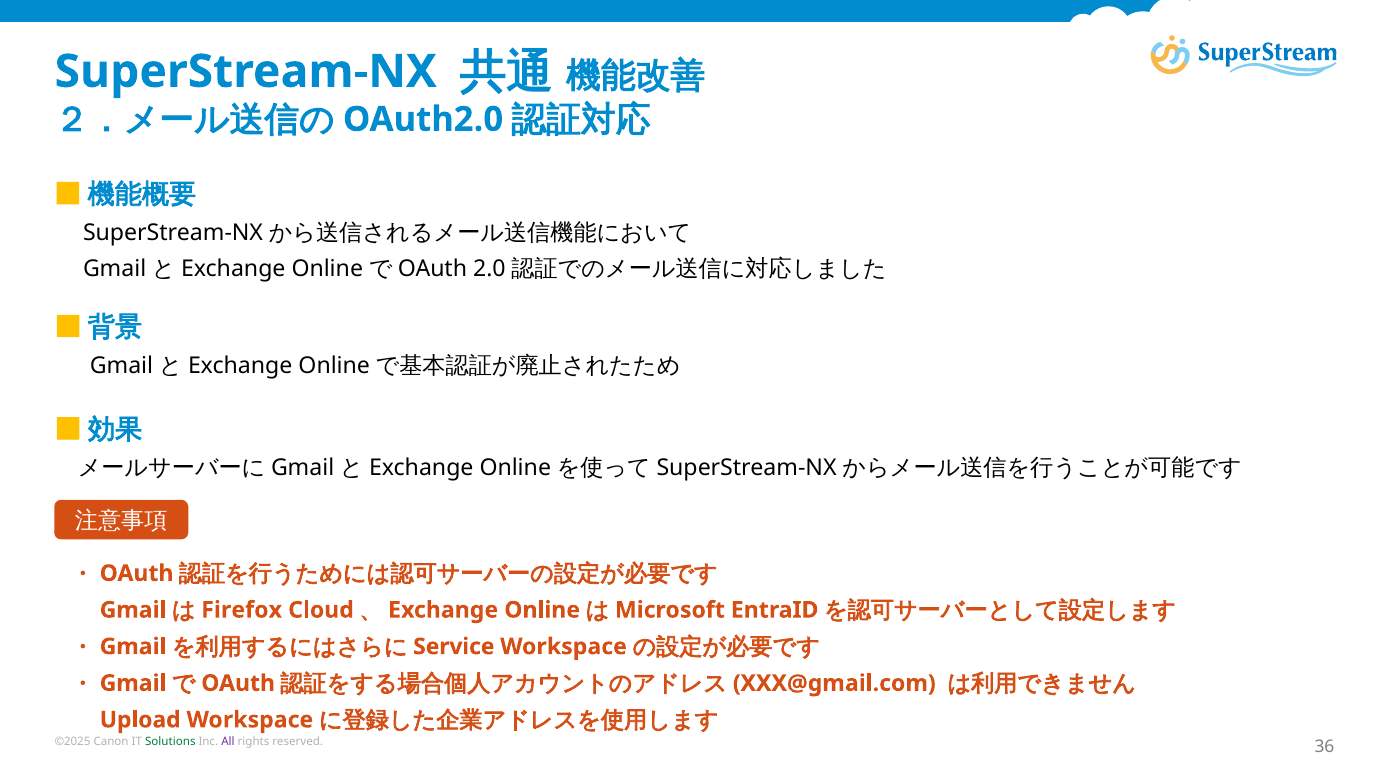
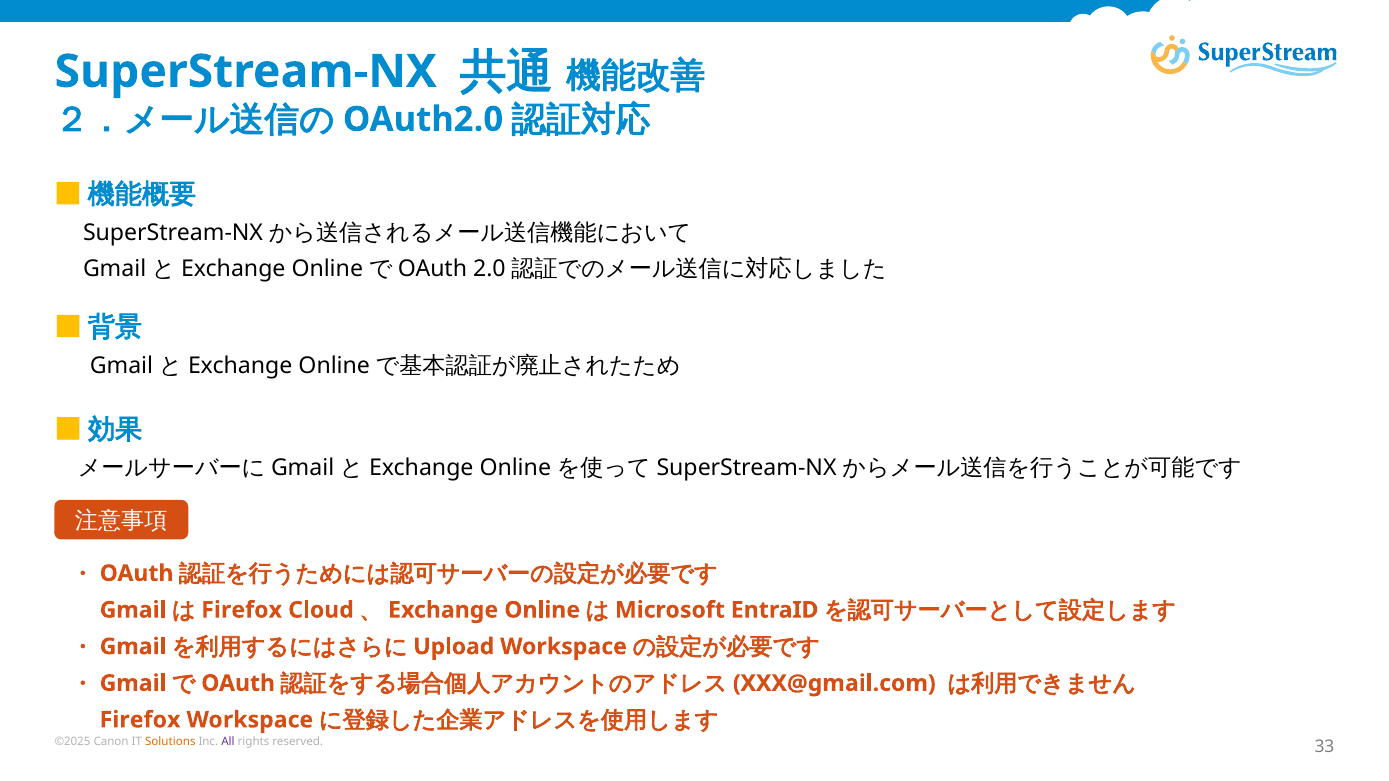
Service: Service -> Upload
Upload at (140, 720): Upload -> Firefox
Solutions colour: green -> orange
36: 36 -> 33
